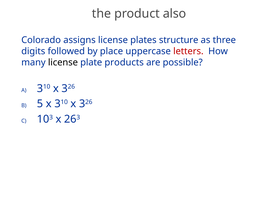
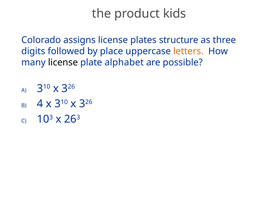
also: also -> kids
letters colour: red -> orange
products: products -> alphabet
5: 5 -> 4
